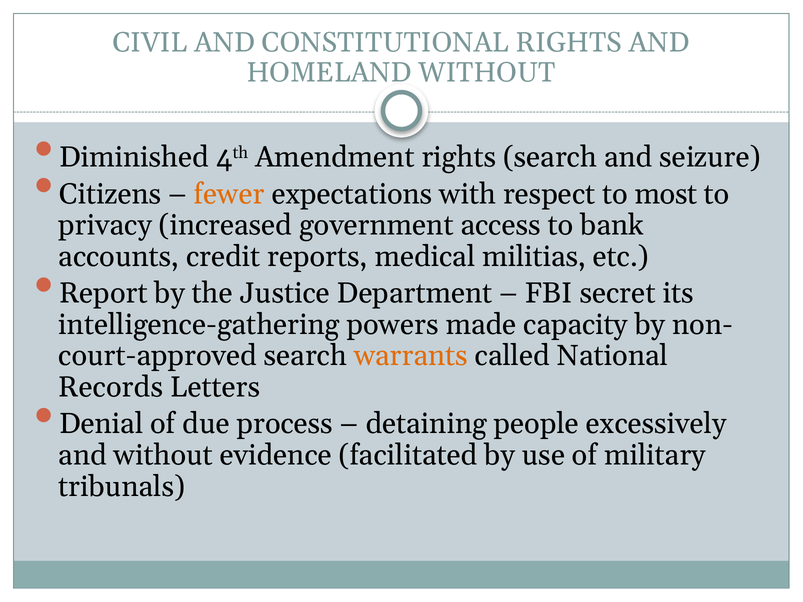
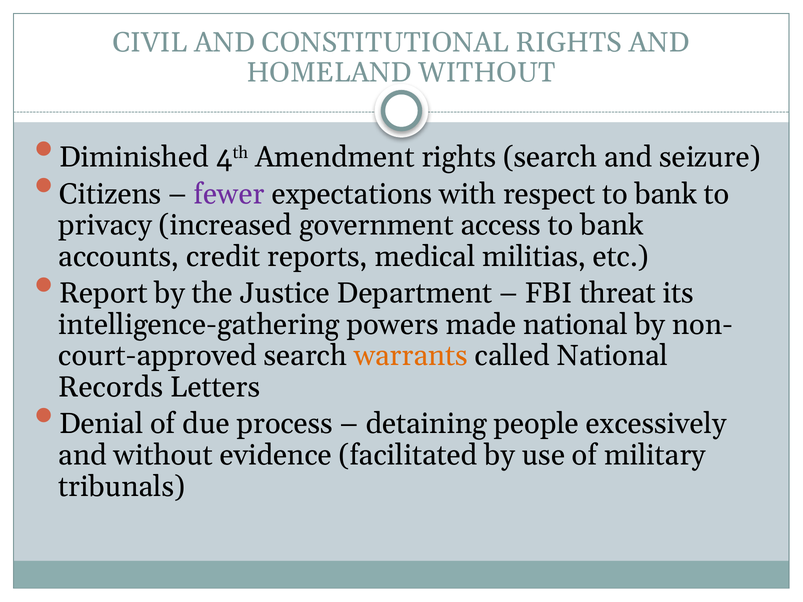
fewer colour: orange -> purple
respect to most: most -> bank
secret: secret -> threat
made capacity: capacity -> national
